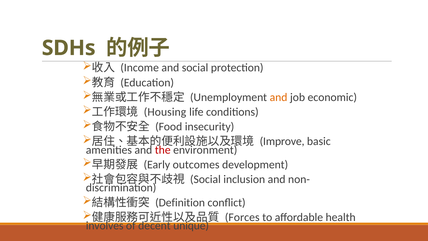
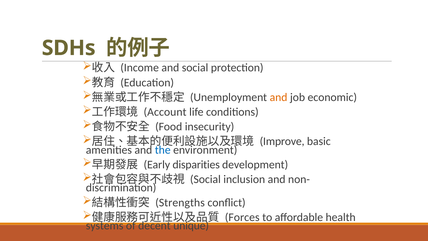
Housing: Housing -> Account
the colour: red -> blue
outcomes: outcomes -> disparities
Definition: Definition -> Strengths
involves: involves -> systems
